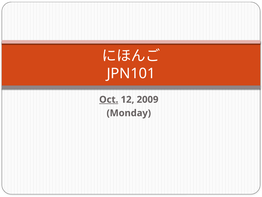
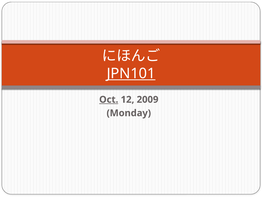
JPN101 underline: none -> present
